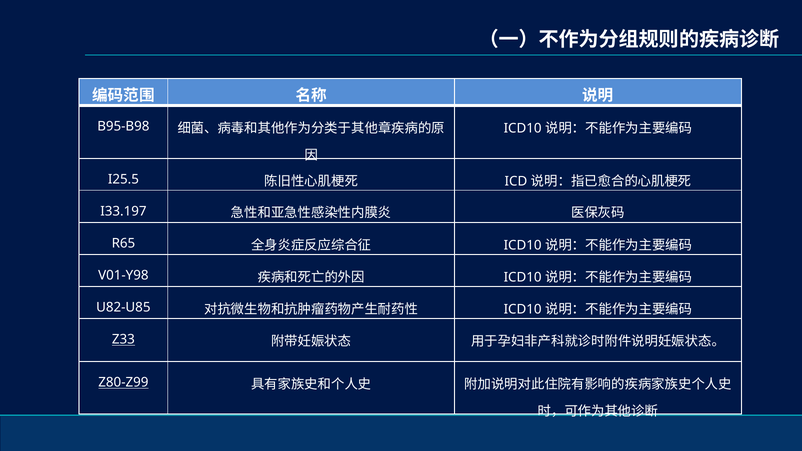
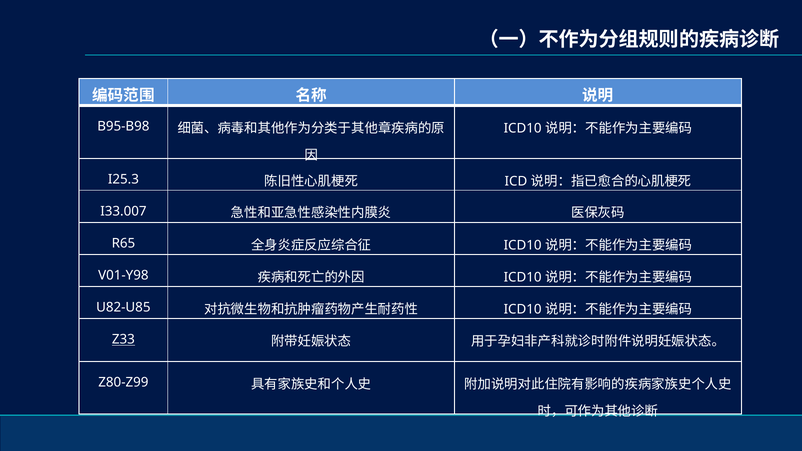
I25.5: I25.5 -> I25.3
I33.197: I33.197 -> I33.007
Z80-Z99 underline: present -> none
